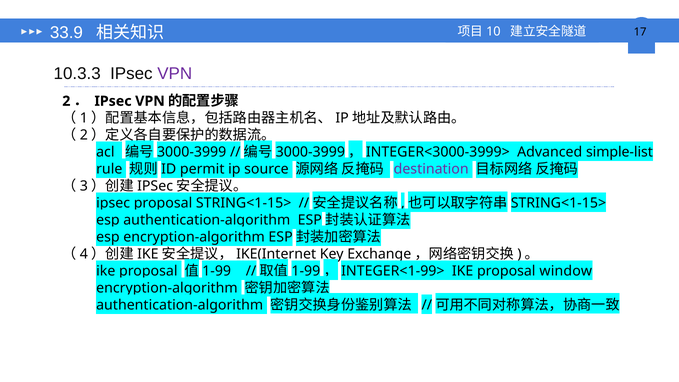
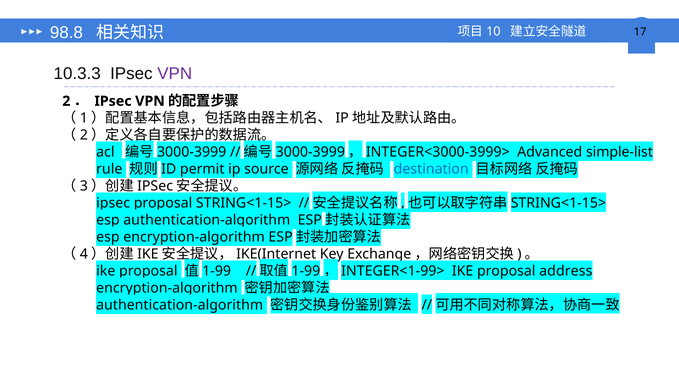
33.9: 33.9 -> 98.8
destination colour: purple -> blue
window: window -> address
